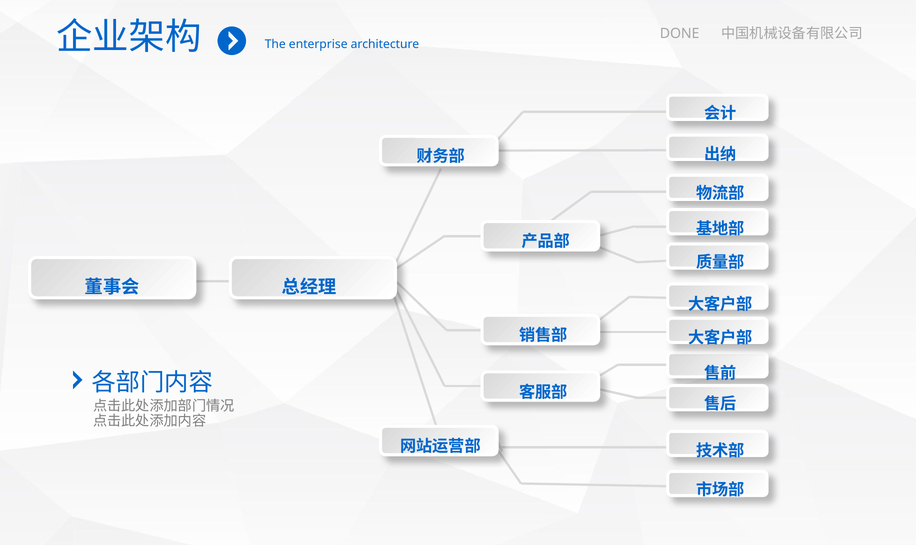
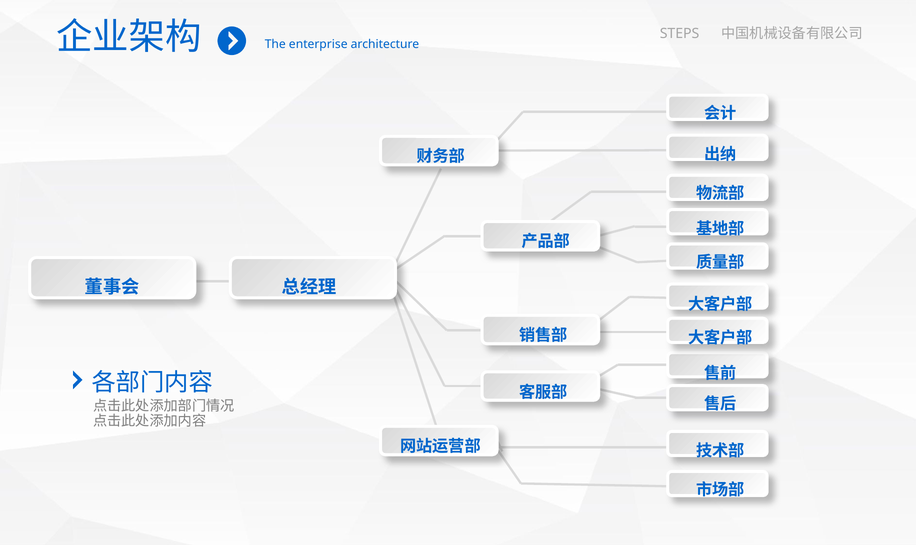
DONE: DONE -> STEPS
